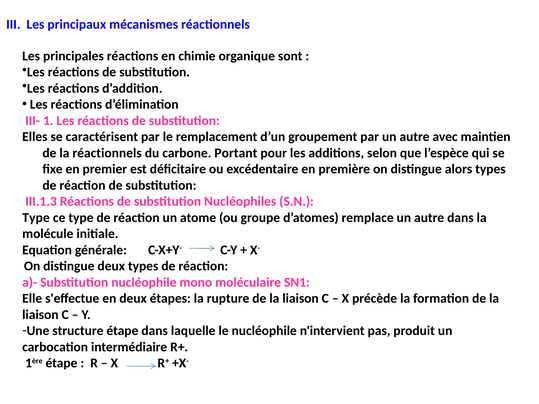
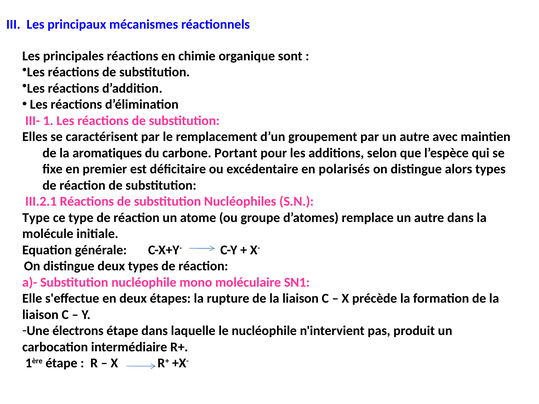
la réactionnels: réactionnels -> aromatiques
première: première -> polarisés
III.1.3: III.1.3 -> III.2.1
structure: structure -> électrons
